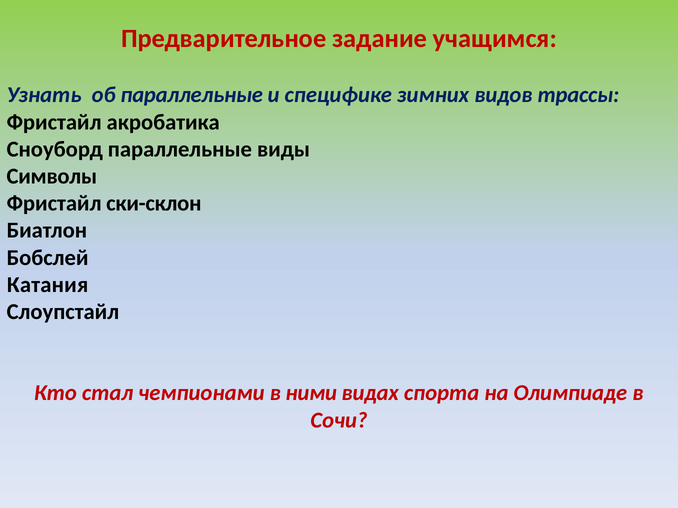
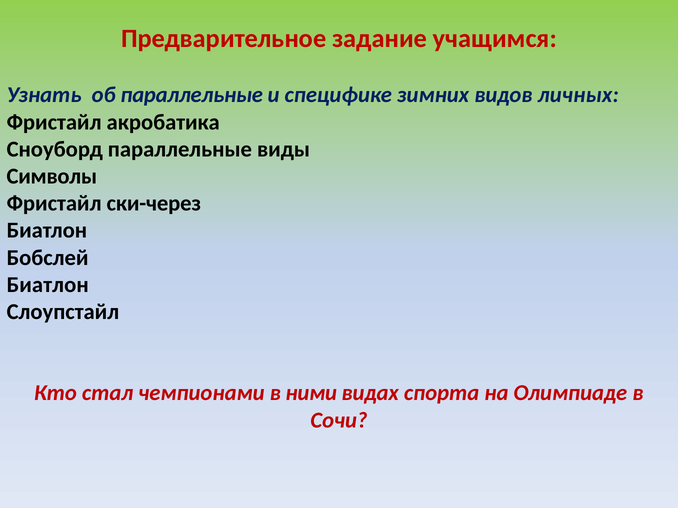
трассы: трассы -> личных
ски-склон: ски-склон -> ски-через
Катания at (48, 285): Катания -> Биатлон
